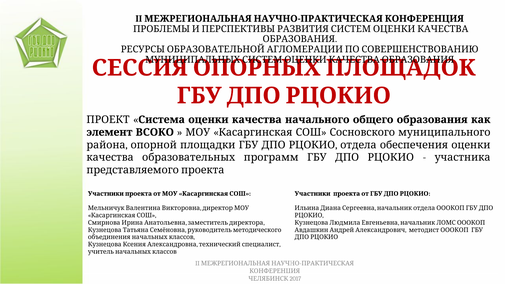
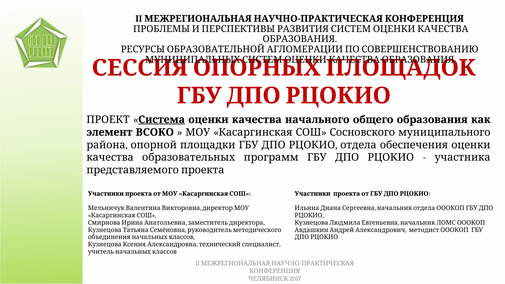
Система underline: none -> present
